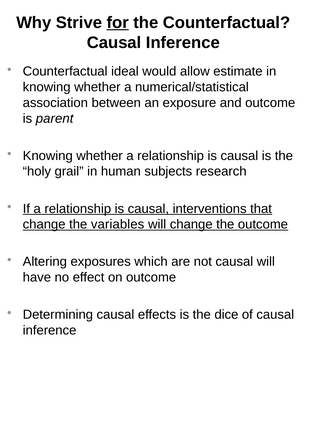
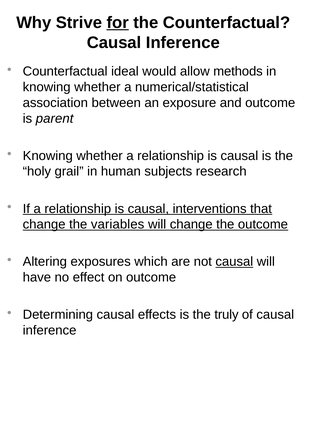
estimate: estimate -> methods
causal at (234, 262) underline: none -> present
dice: dice -> truly
